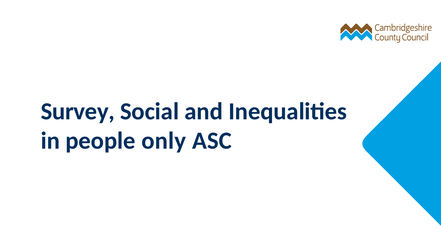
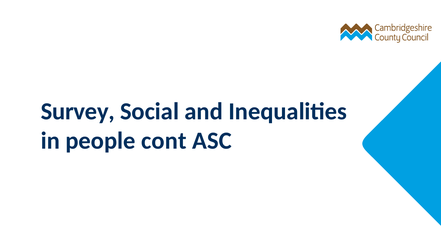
only: only -> cont
